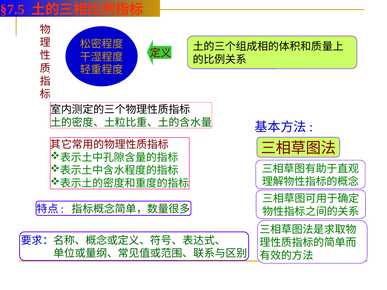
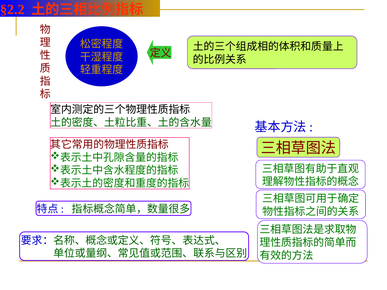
§7.5: §7.5 -> §2.2
